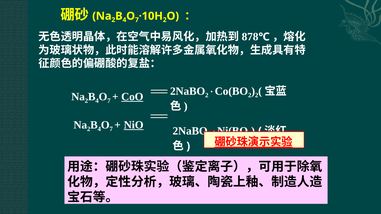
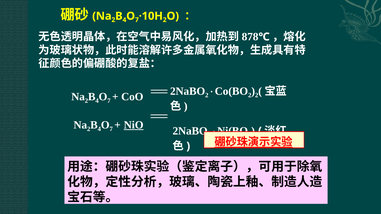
CoO underline: present -> none
